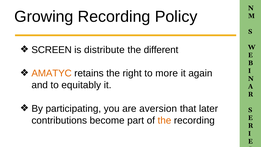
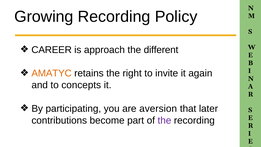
SCREEN: SCREEN -> CAREER
distribute: distribute -> approach
more: more -> invite
equitably: equitably -> concepts
the at (164, 120) colour: orange -> purple
